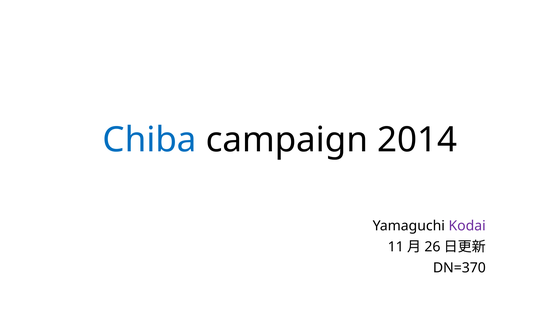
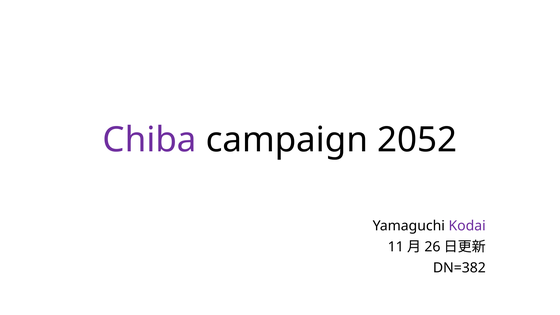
Chiba colour: blue -> purple
2014: 2014 -> 2052
DN=370: DN=370 -> DN=382
